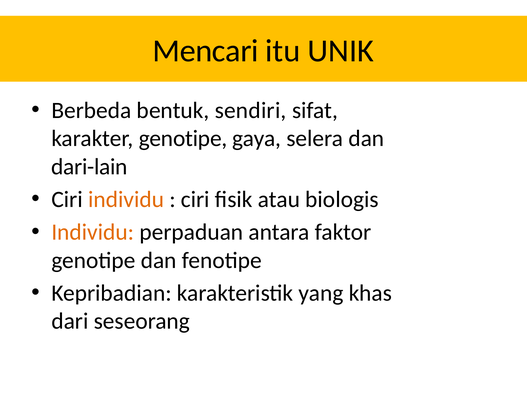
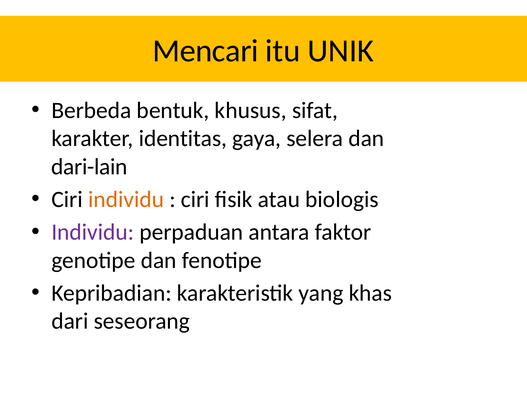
sendiri: sendiri -> khusus
karakter genotipe: genotipe -> identitas
Individu at (93, 232) colour: orange -> purple
